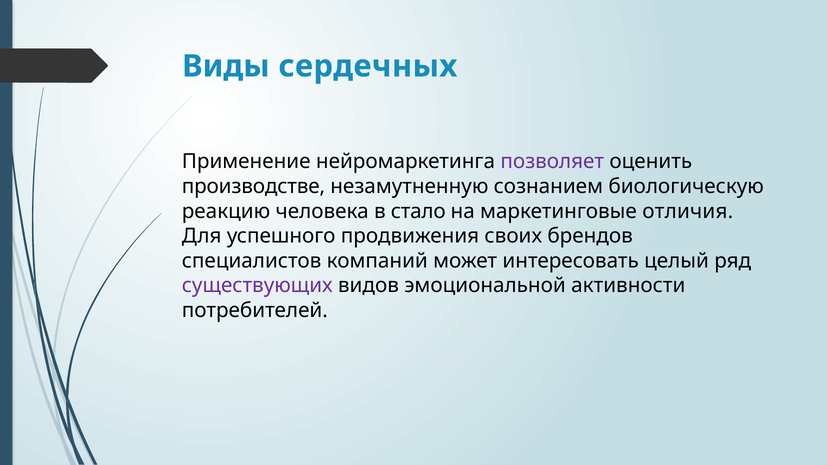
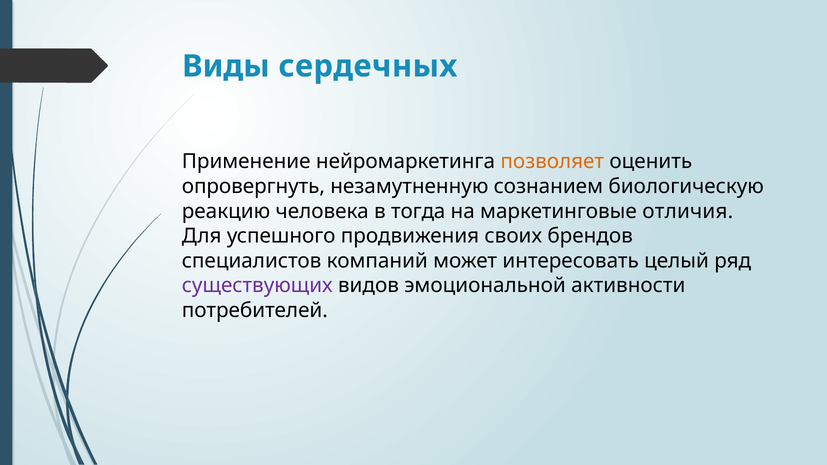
позволяет colour: purple -> orange
производстве: производстве -> опровергнуть
стало: стало -> тогда
